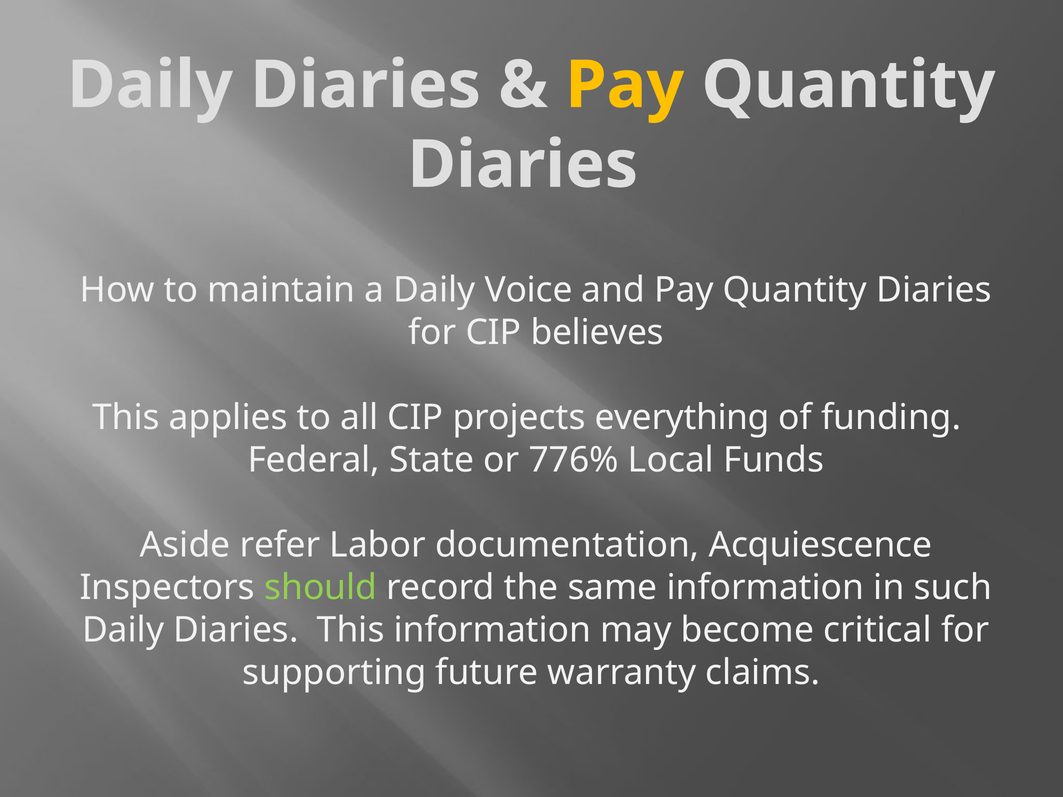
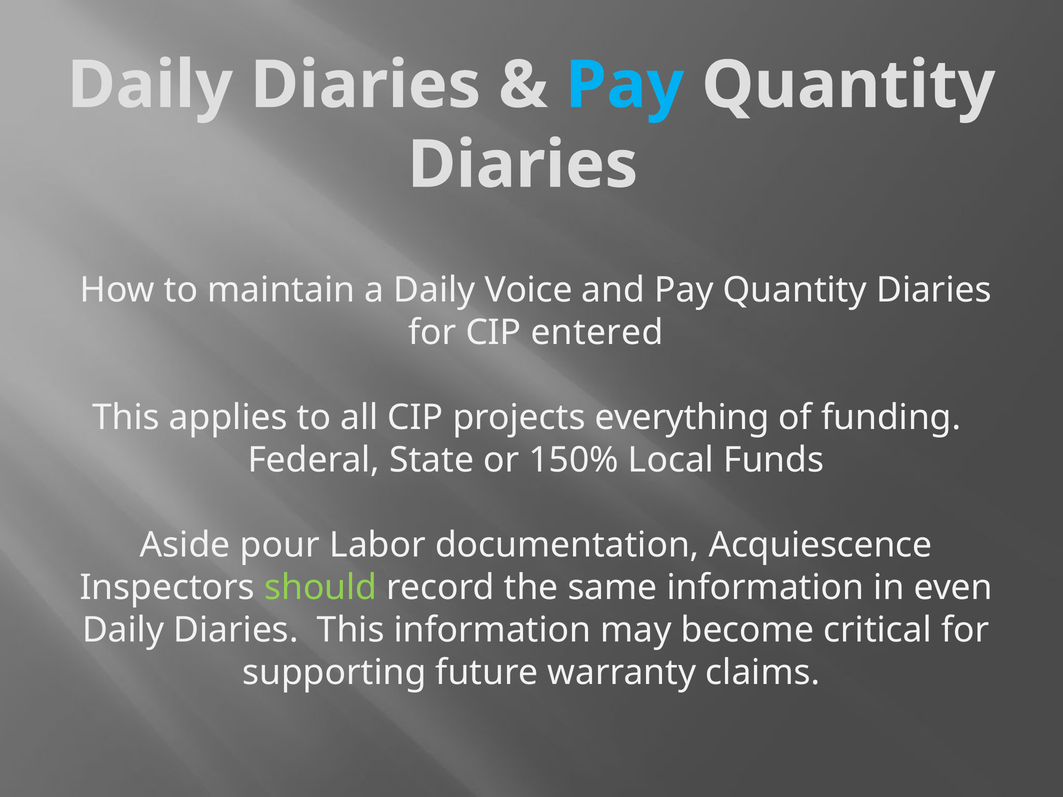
Pay at (625, 85) colour: yellow -> light blue
believes: believes -> entered
776%: 776% -> 150%
refer: refer -> pour
such: such -> even
